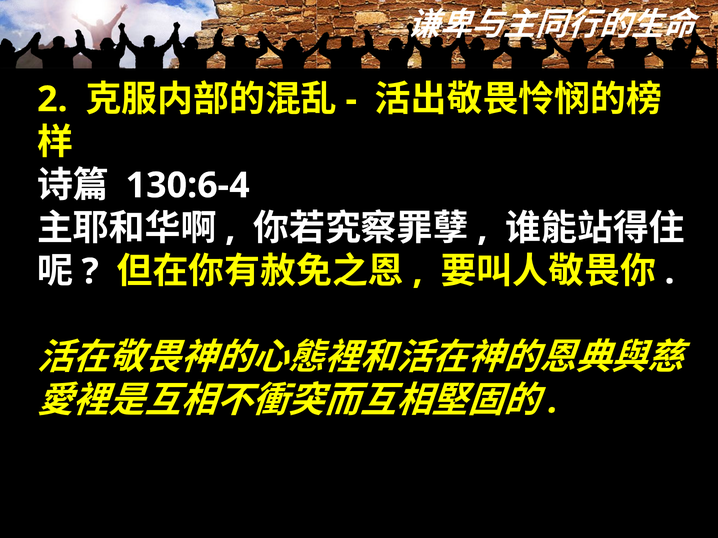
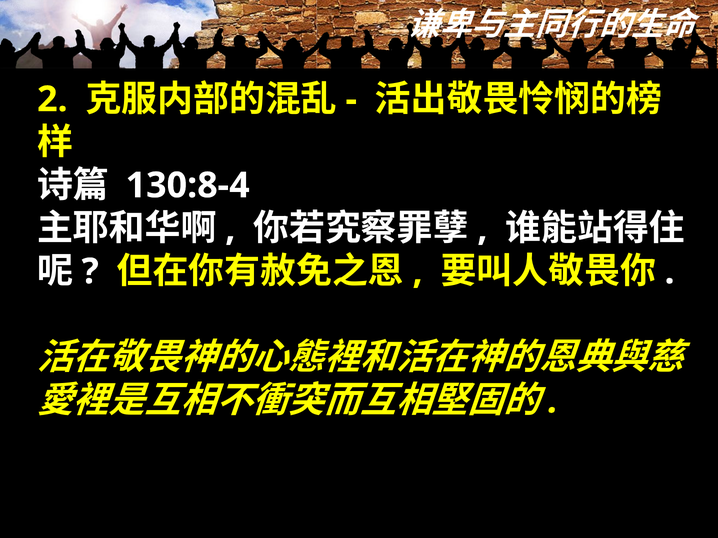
130:6-4: 130:6-4 -> 130:8-4
